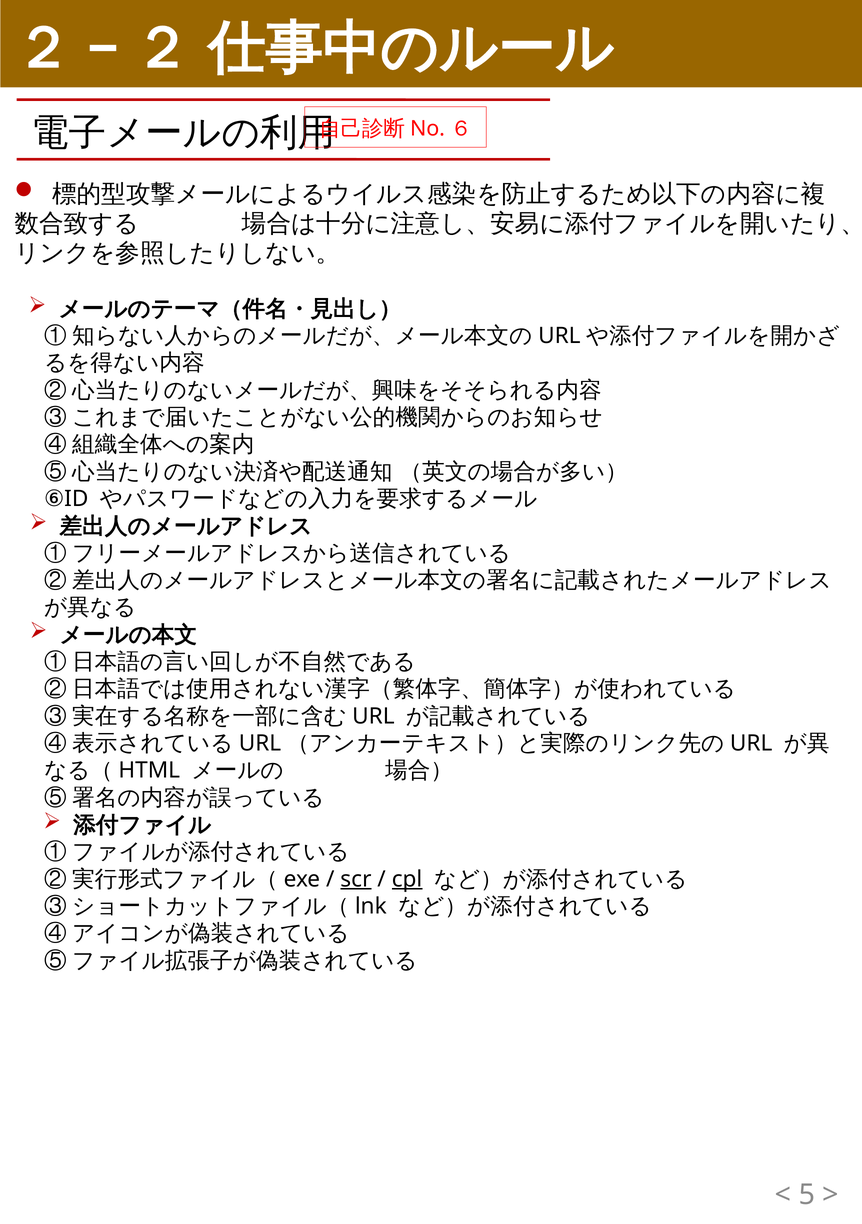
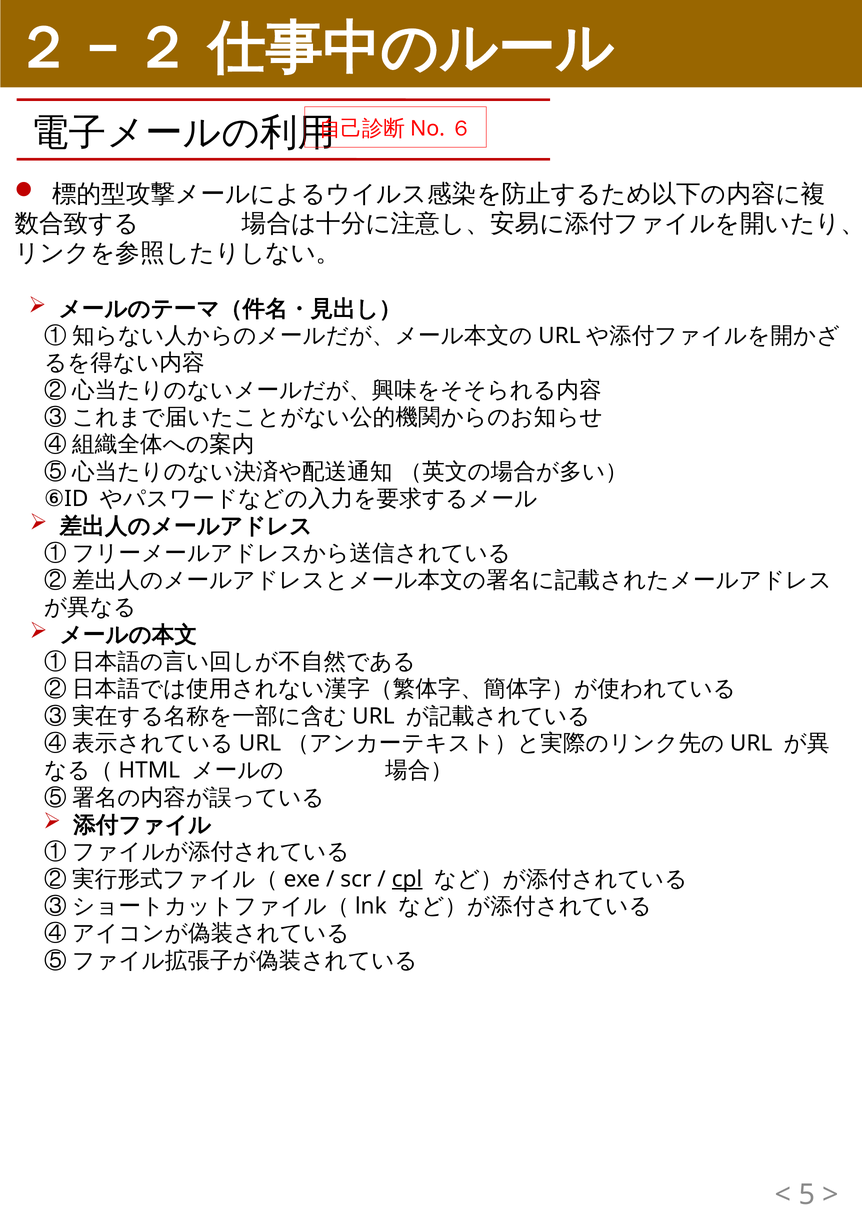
scr underline: present -> none
